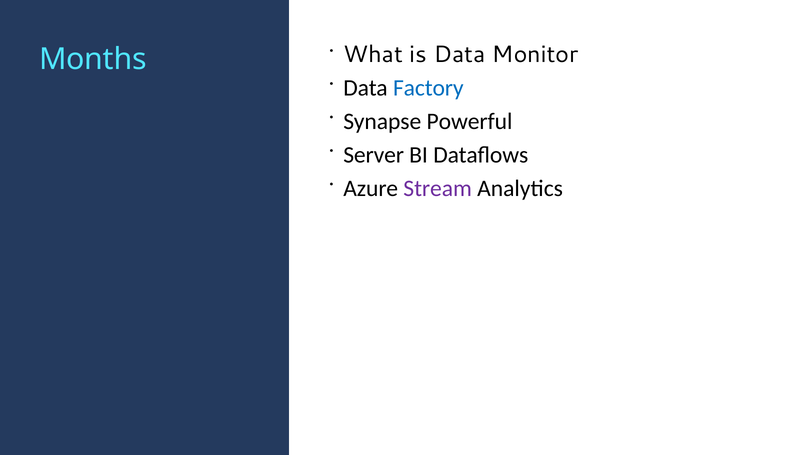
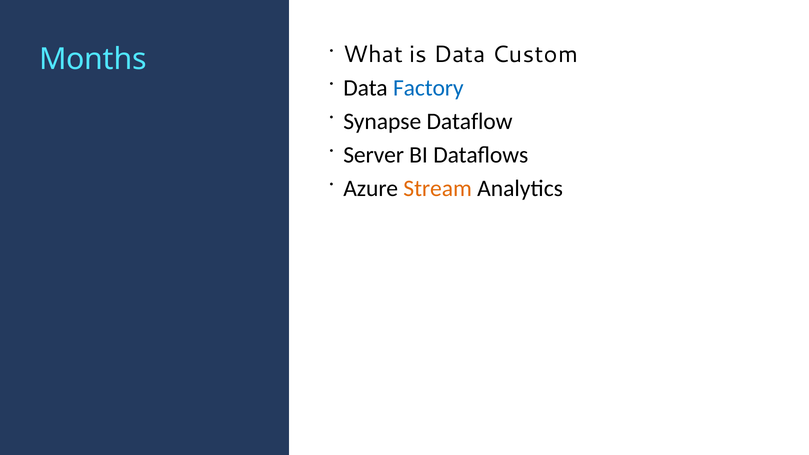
Monitor: Monitor -> Custom
Powerful: Powerful -> Dataflow
Stream colour: purple -> orange
